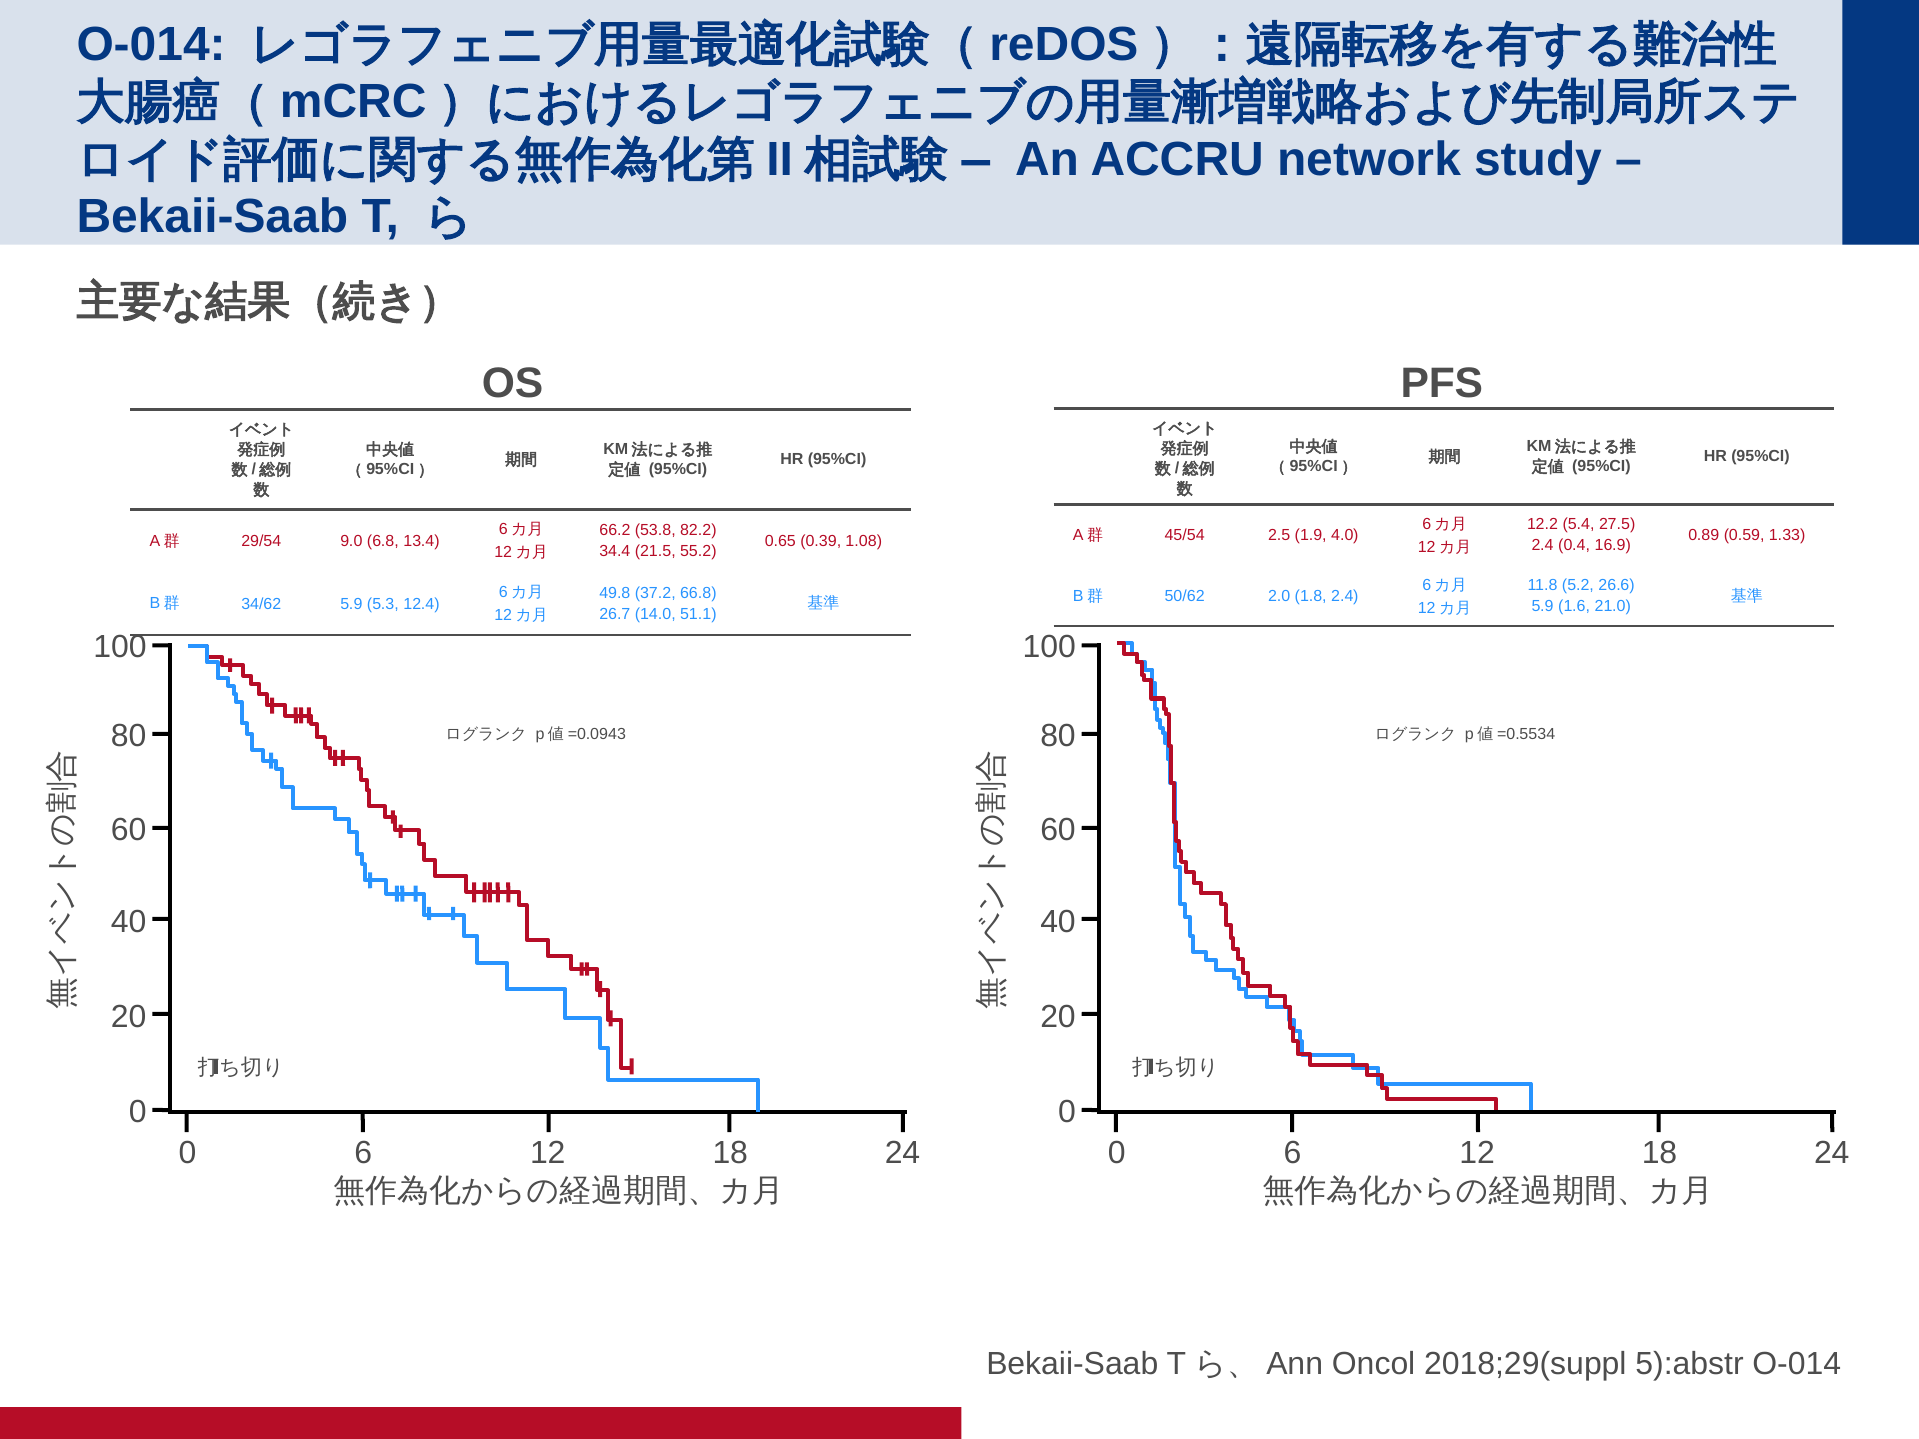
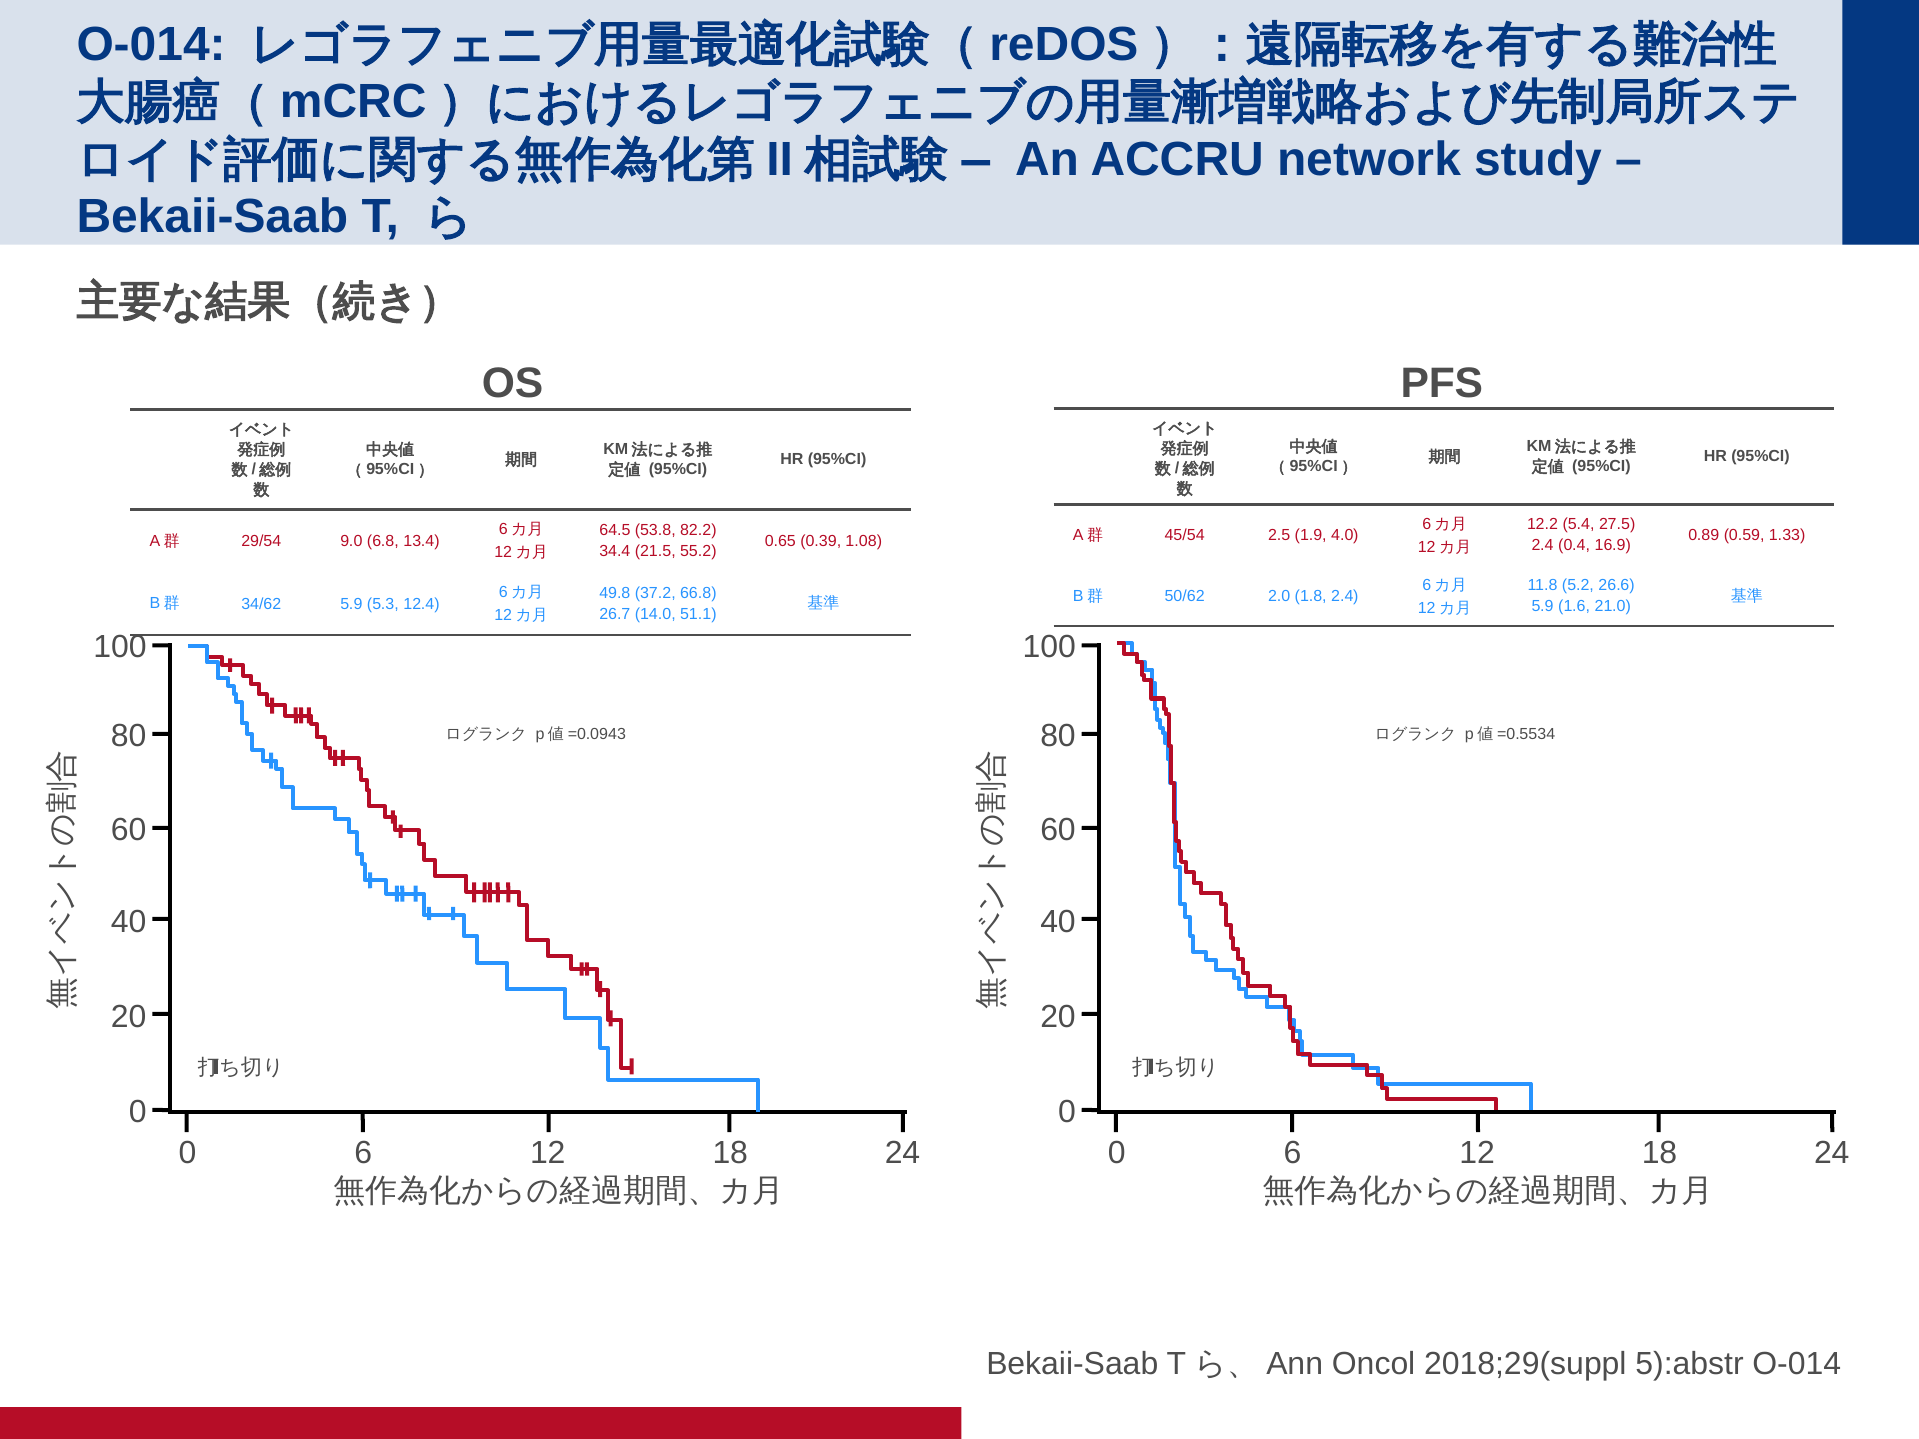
66.2: 66.2 -> 64.5
